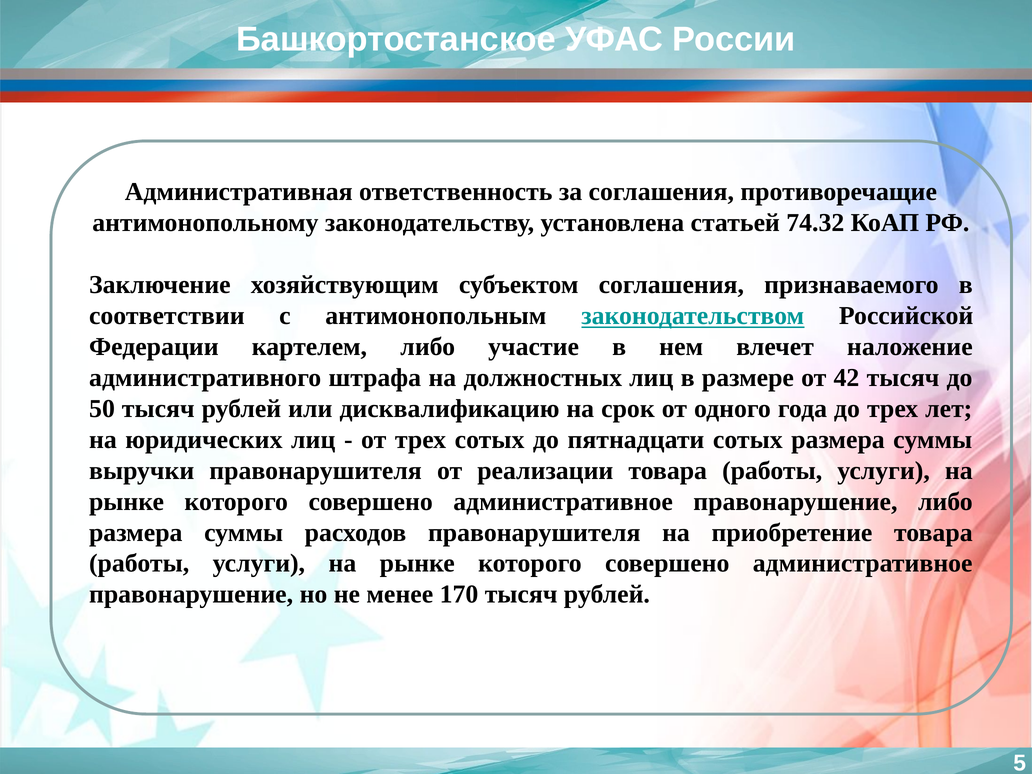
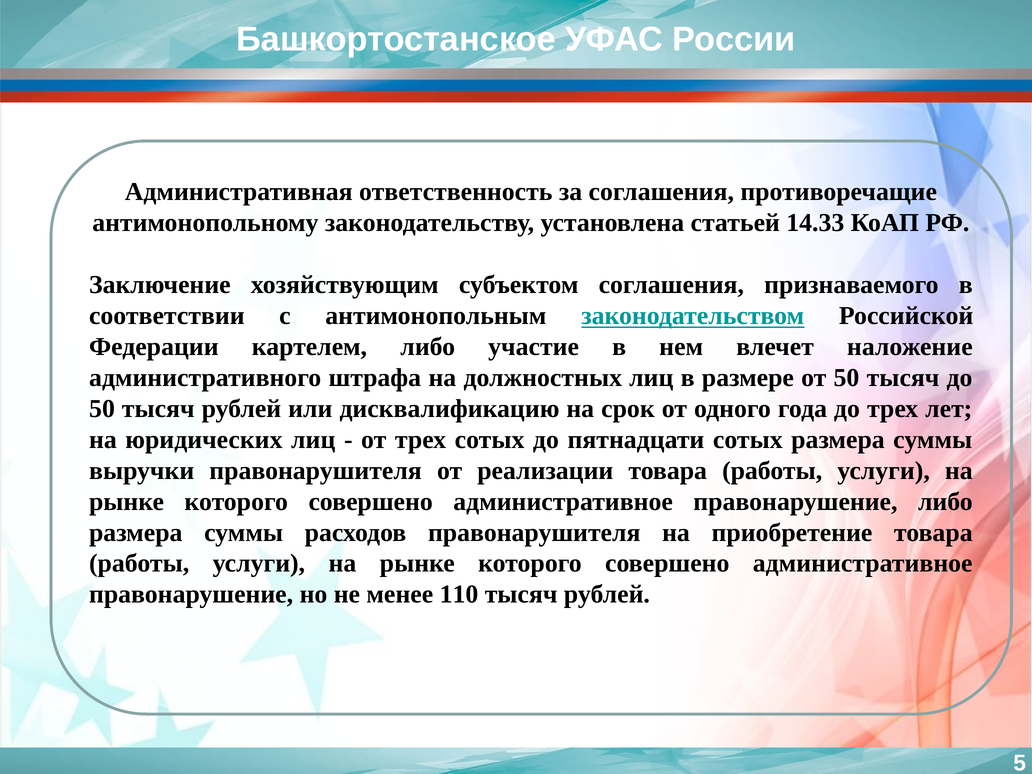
74.32: 74.32 -> 14.33
от 42: 42 -> 50
170: 170 -> 110
